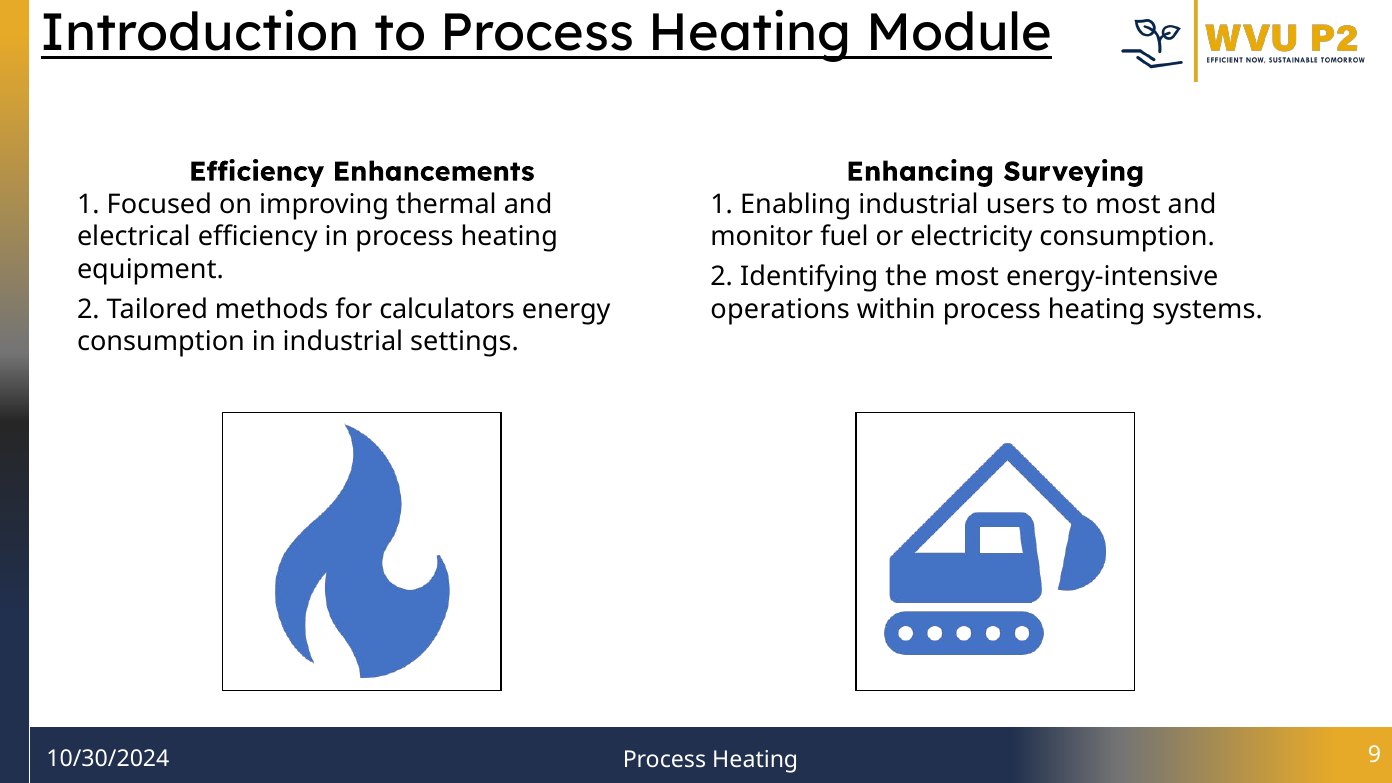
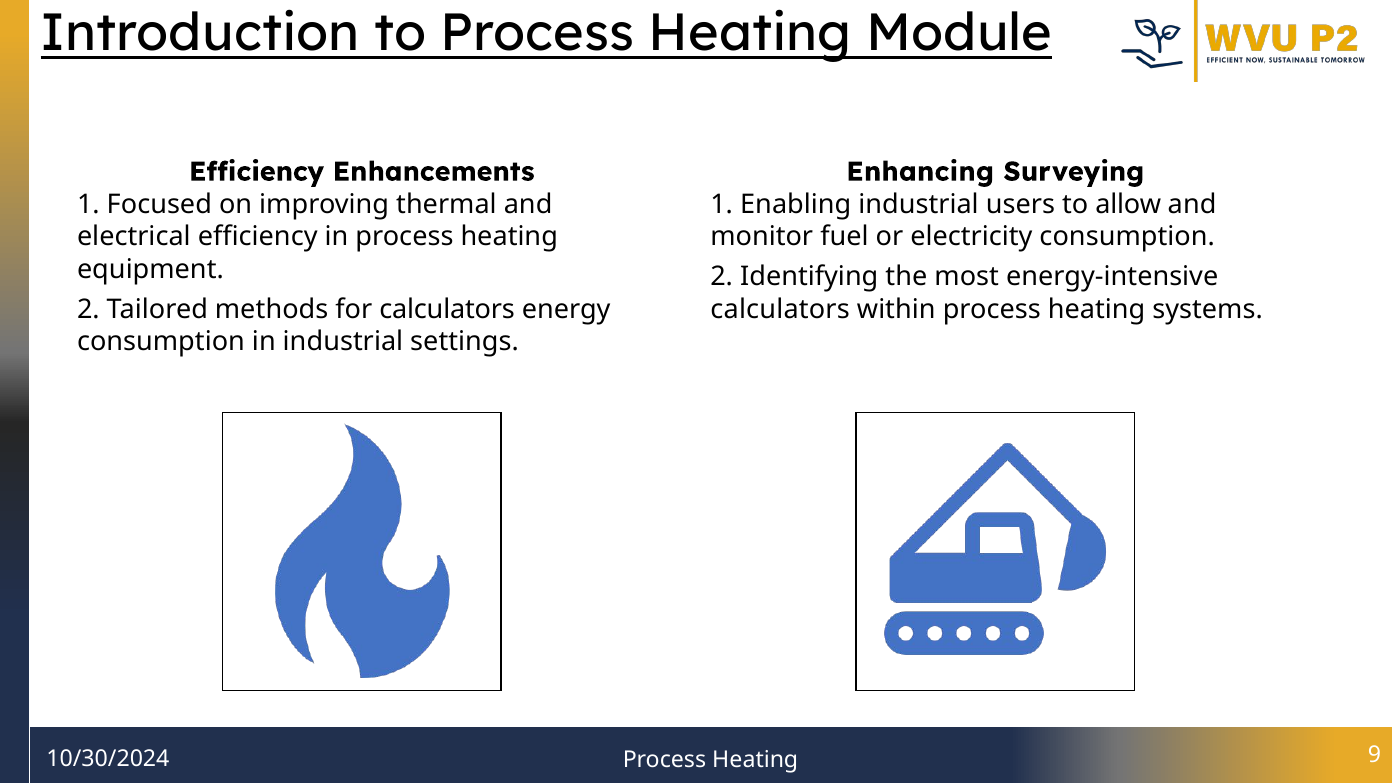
to most: most -> allow
operations at (780, 309): operations -> calculators
